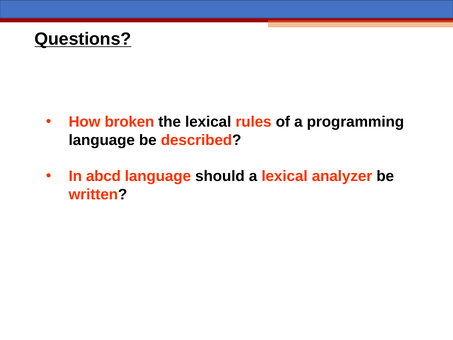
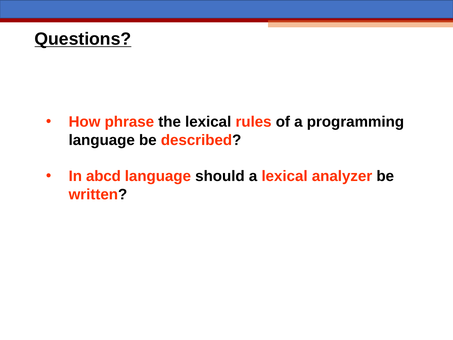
broken: broken -> phrase
